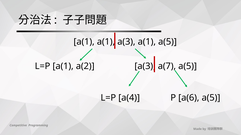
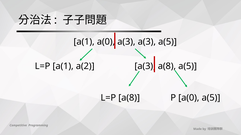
a(1 a(1: a(1 -> a(0
a(3 a(1: a(1 -> a(3
a(7 at (167, 66): a(7 -> a(8
L=P a(4: a(4 -> a(8
P a(6: a(6 -> a(0
